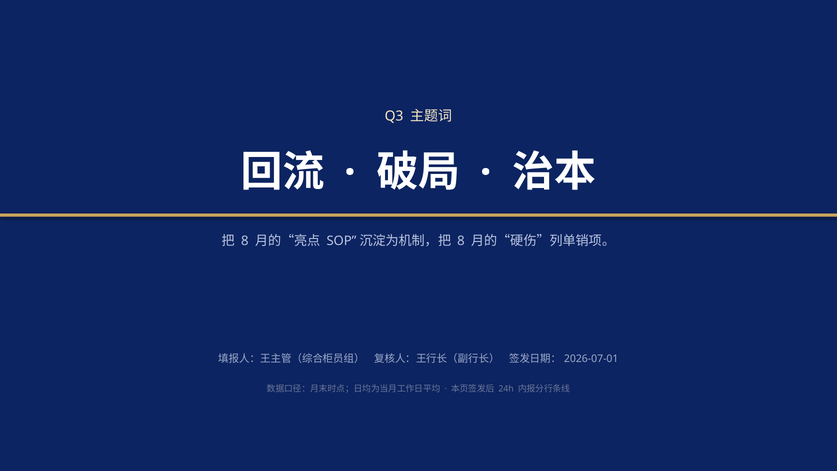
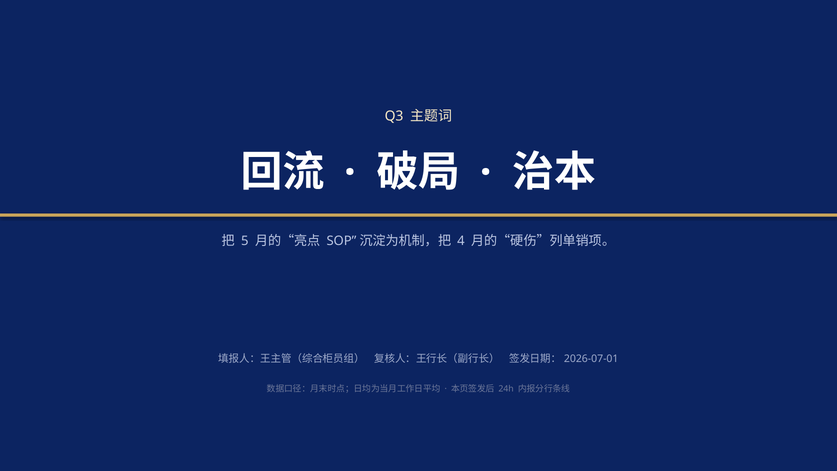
8 at (245, 241): 8 -> 5
8 at (461, 241): 8 -> 4
